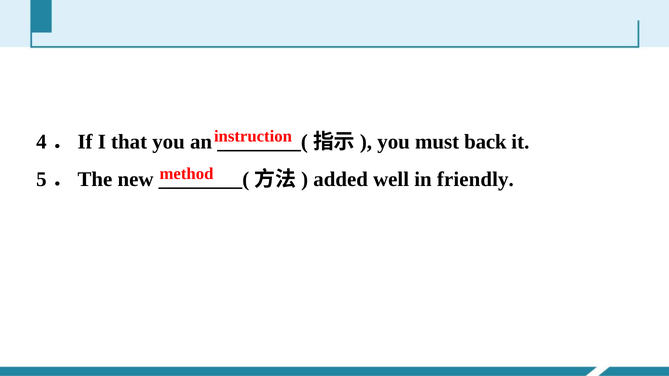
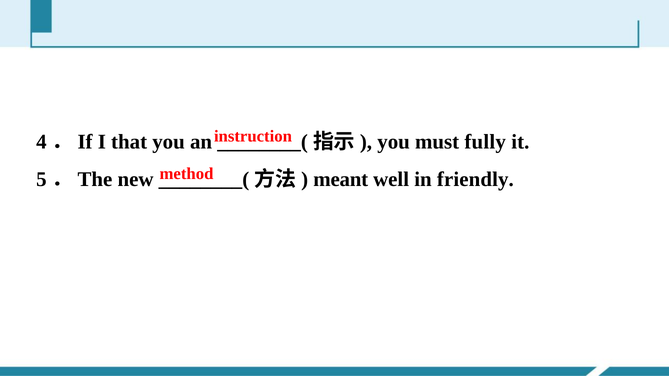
back: back -> fully
added: added -> meant
